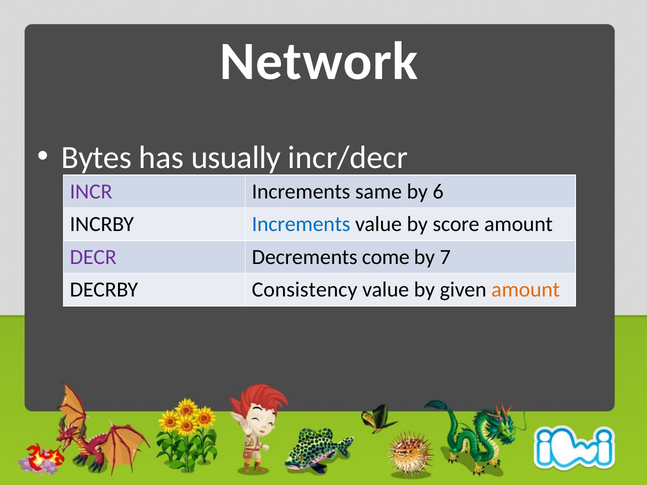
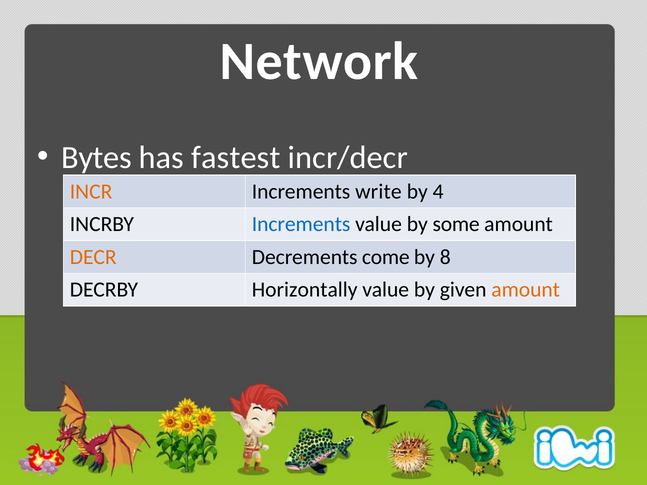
usually: usually -> fastest
INCR colour: purple -> orange
same: same -> write
6: 6 -> 4
score: score -> some
DECR colour: purple -> orange
7: 7 -> 8
Consistency: Consistency -> Horizontally
